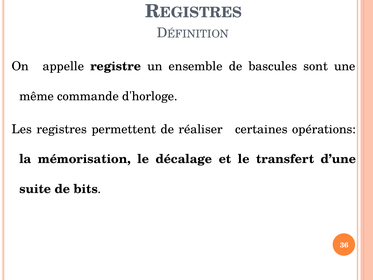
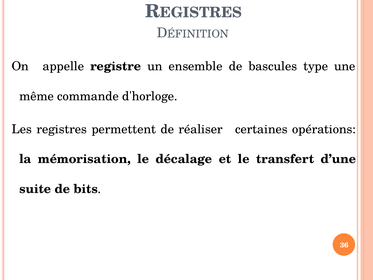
sont: sont -> type
